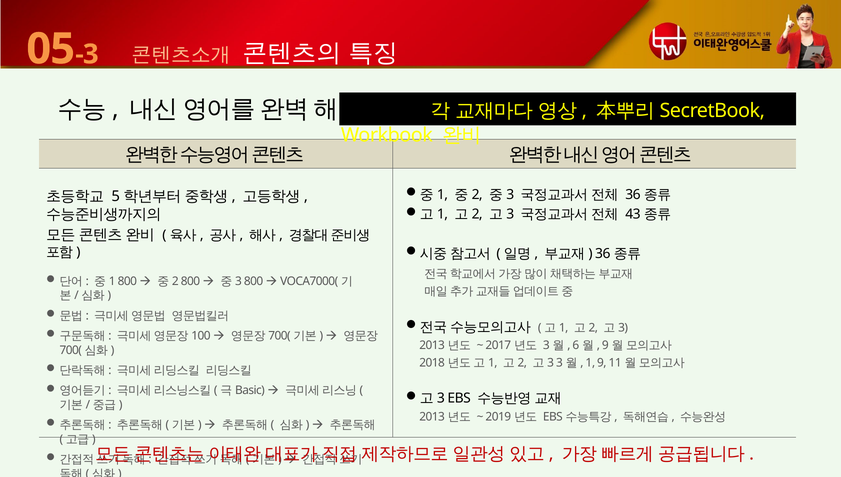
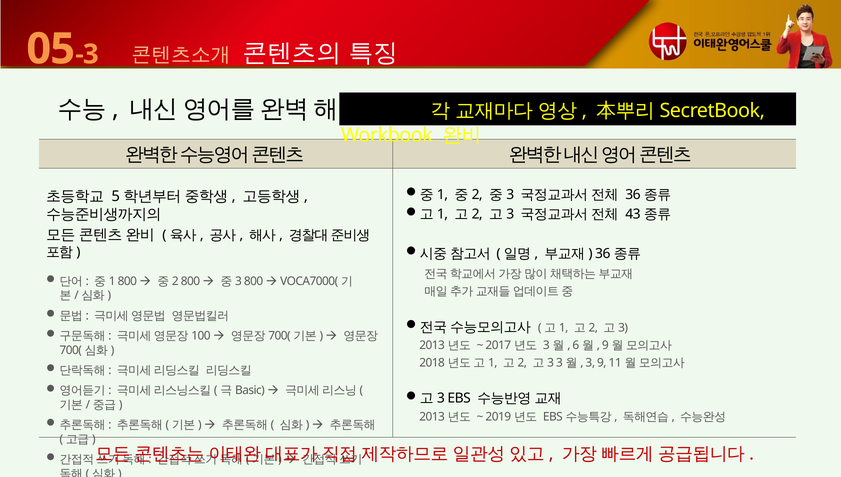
1: 1 -> 3
